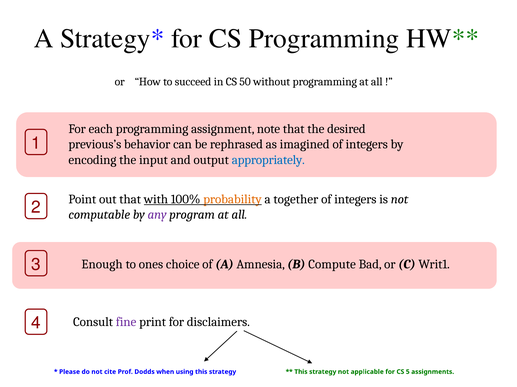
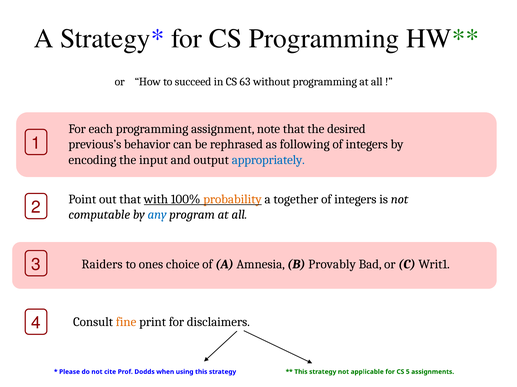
50: 50 -> 63
imagined: imagined -> following
any colour: purple -> blue
Enough: Enough -> Raiders
Compute: Compute -> Provably
fine colour: purple -> orange
